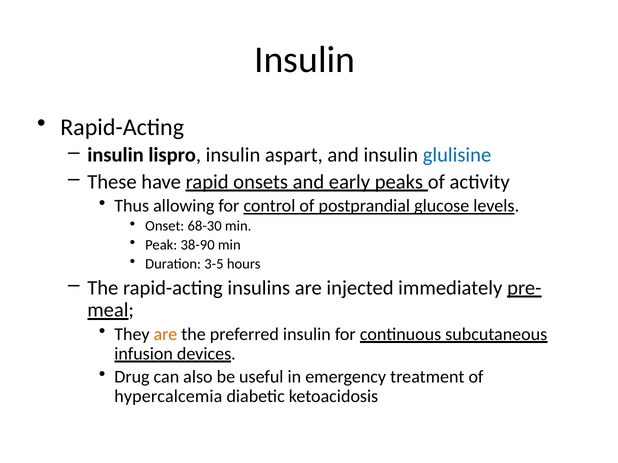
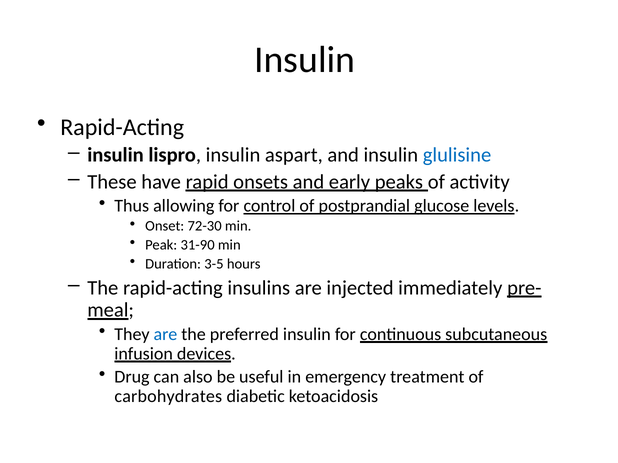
68-30: 68-30 -> 72-30
38-90: 38-90 -> 31-90
are at (165, 335) colour: orange -> blue
hypercalcemia: hypercalcemia -> carbohydrates
